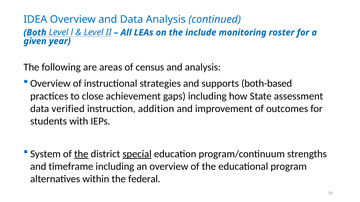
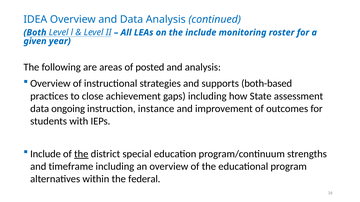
census: census -> posted
verified: verified -> ongoing
addition: addition -> instance
System at (45, 154): System -> Include
special underline: present -> none
